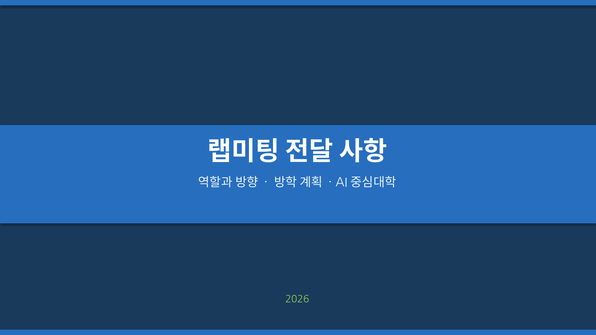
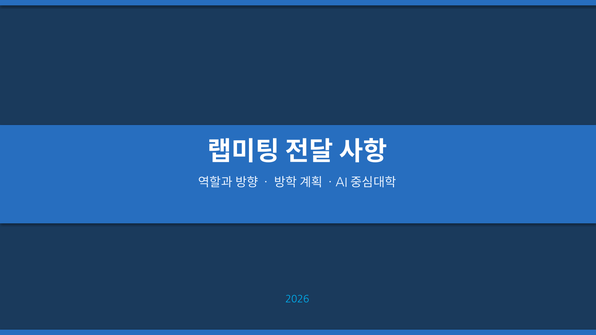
2026 colour: light green -> light blue
